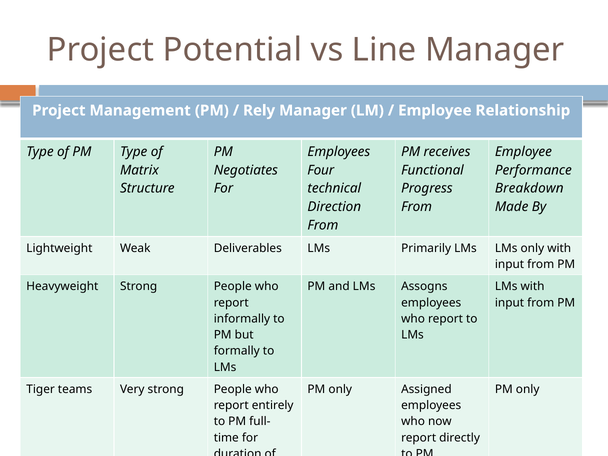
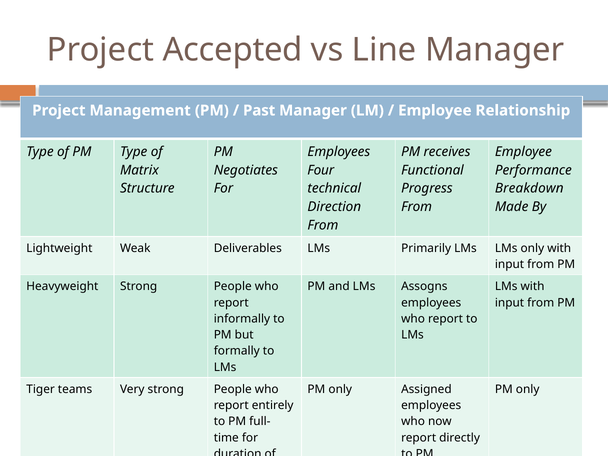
Potential: Potential -> Accepted
Rely: Rely -> Past
